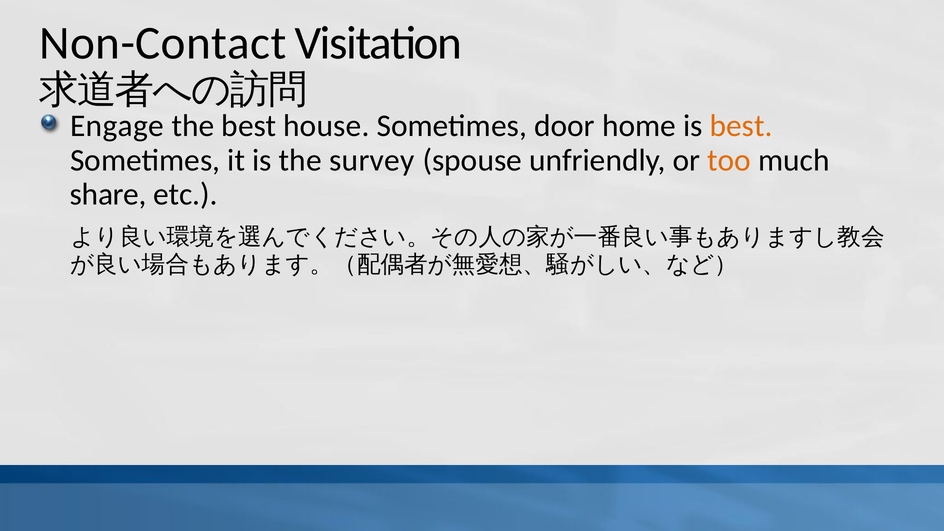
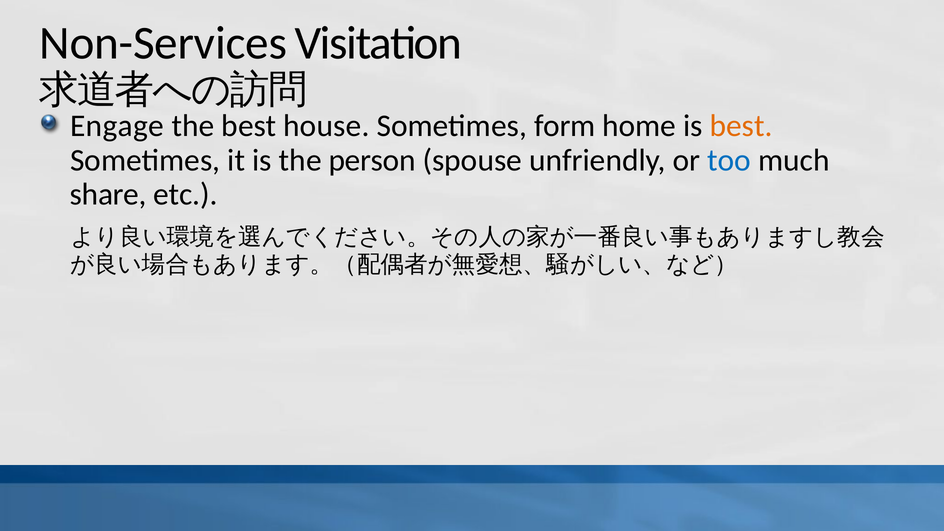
Non-Contact: Non-Contact -> Non-Services
door: door -> form
survey: survey -> person
too colour: orange -> blue
